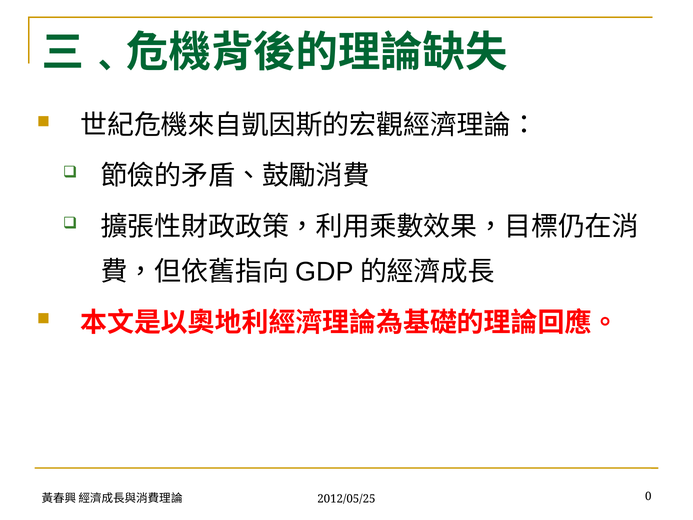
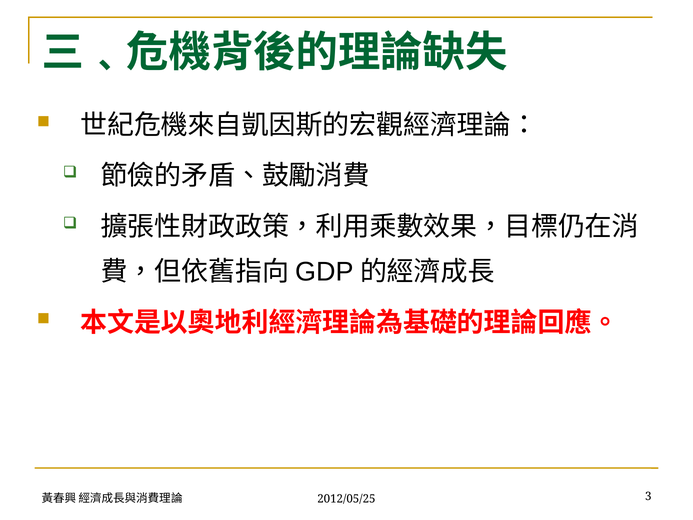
0: 0 -> 3
